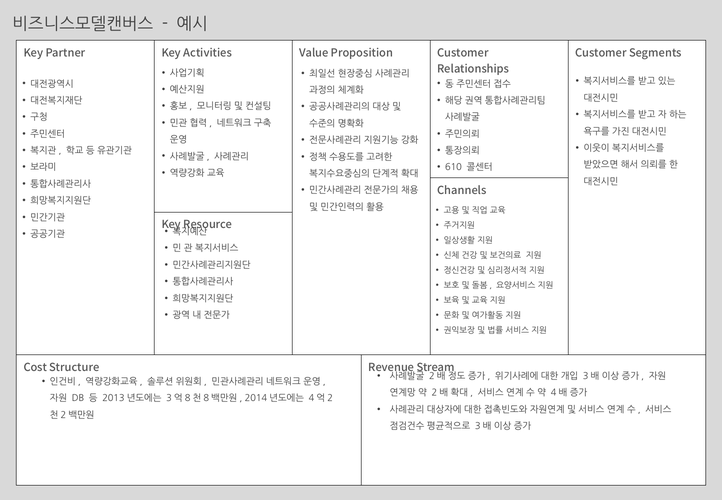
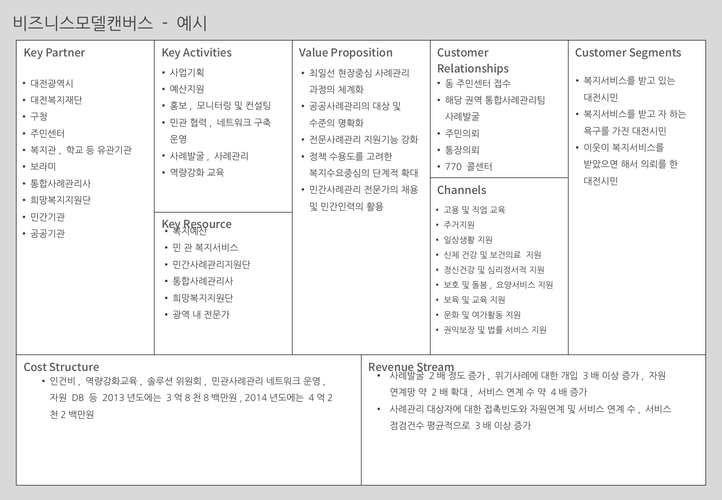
610: 610 -> 770
